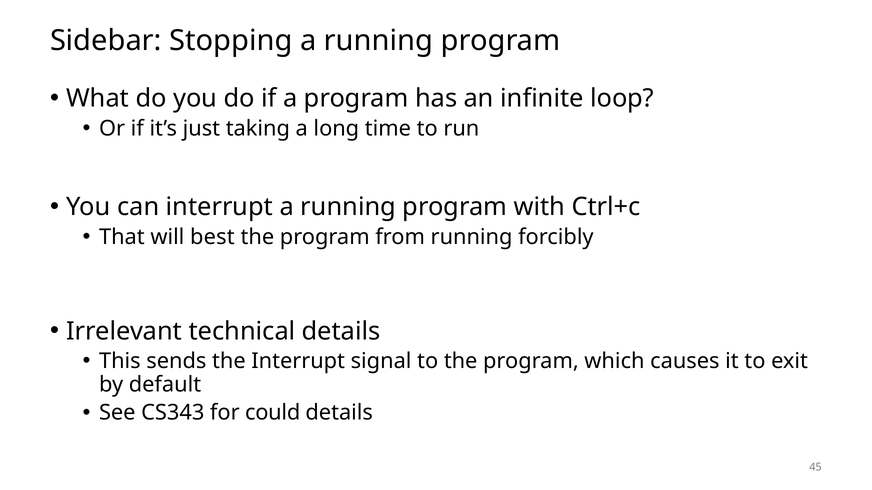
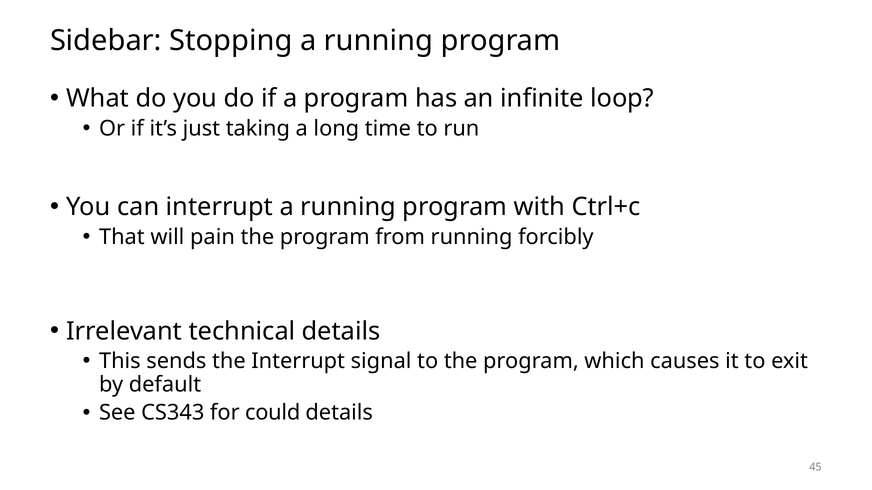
best: best -> pain
